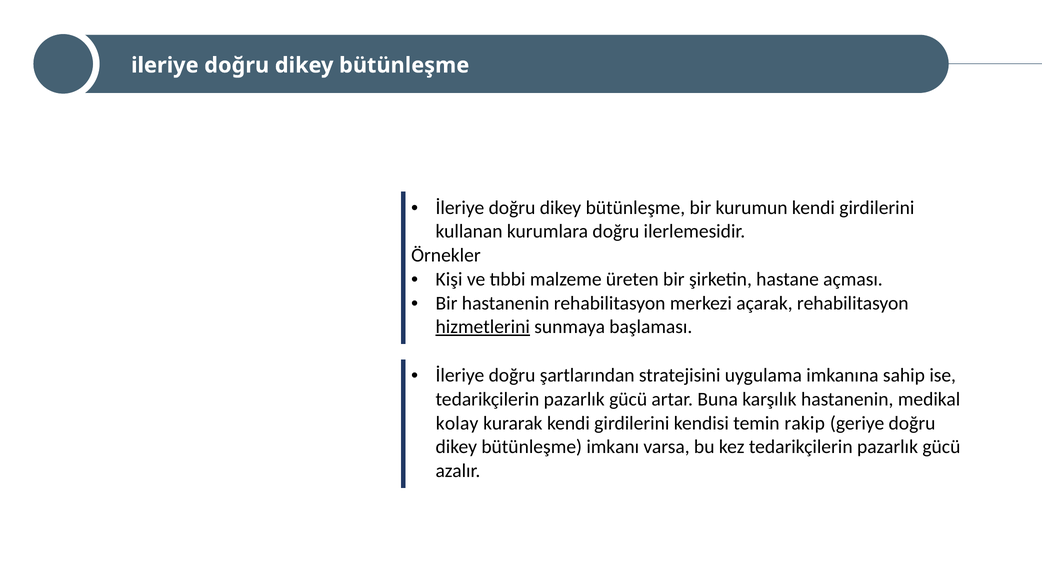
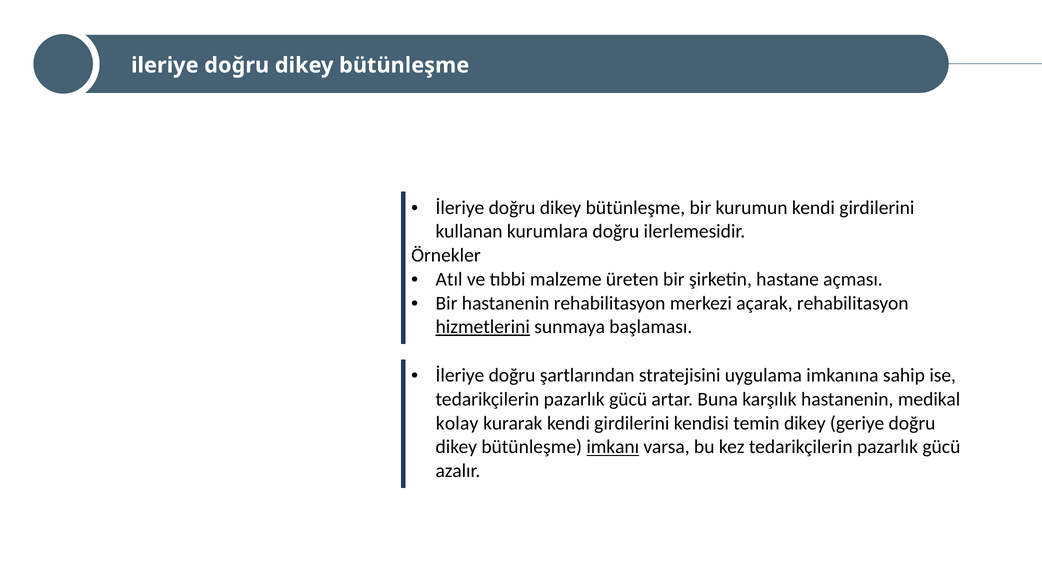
Kişi: Kişi -> Atıl
temin rakip: rakip -> dikey
imkanı underline: none -> present
